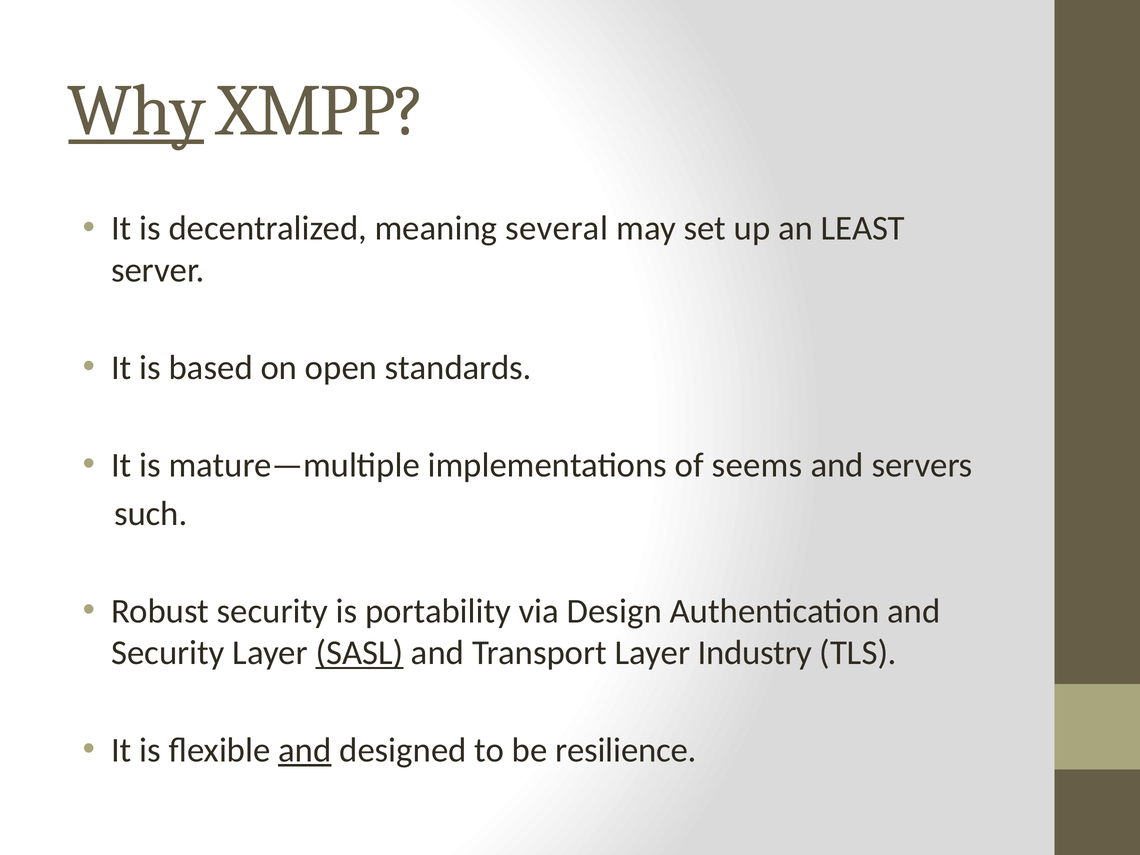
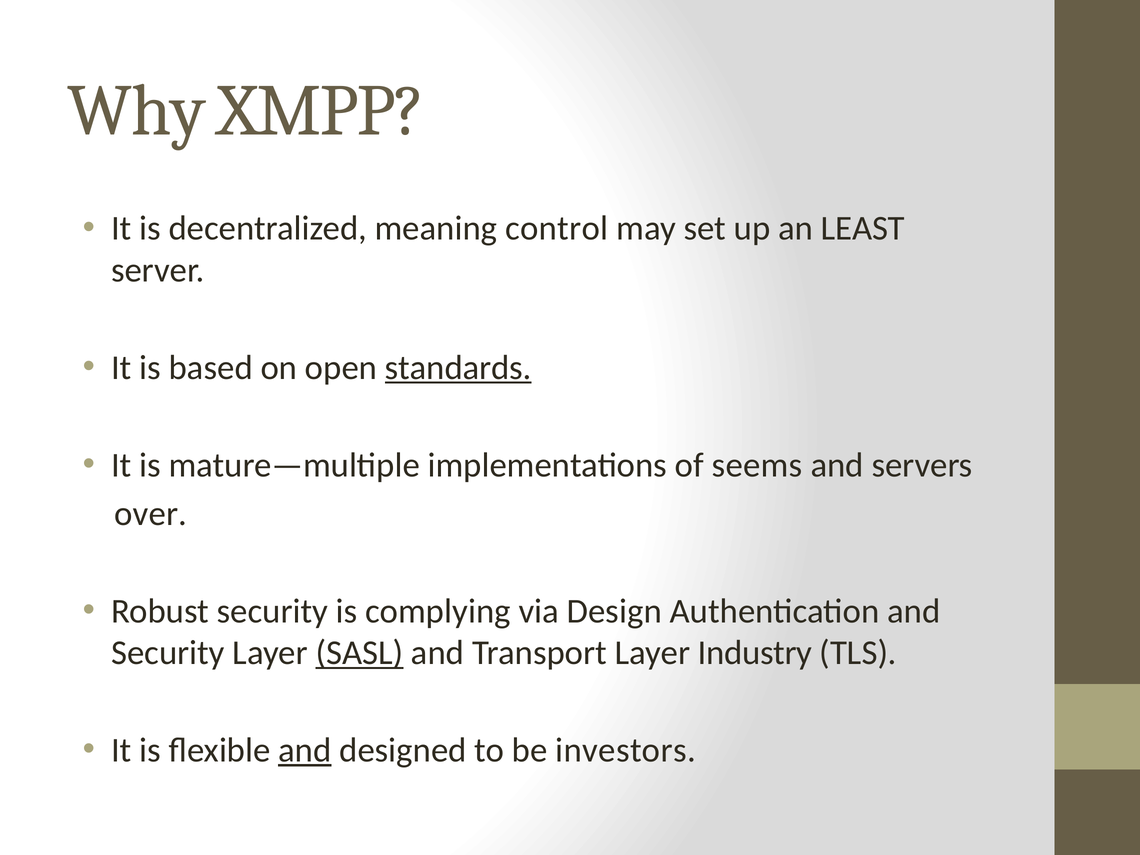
Why underline: present -> none
several: several -> control
standards underline: none -> present
such: such -> over
portability: portability -> complying
resilience: resilience -> investors
